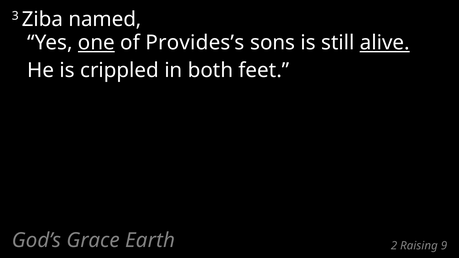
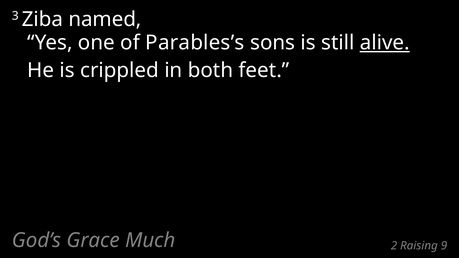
one underline: present -> none
Provides’s: Provides’s -> Parables’s
Earth: Earth -> Much
